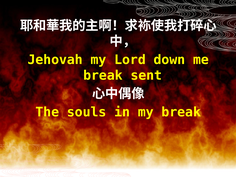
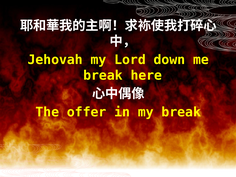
sent: sent -> here
souls: souls -> offer
